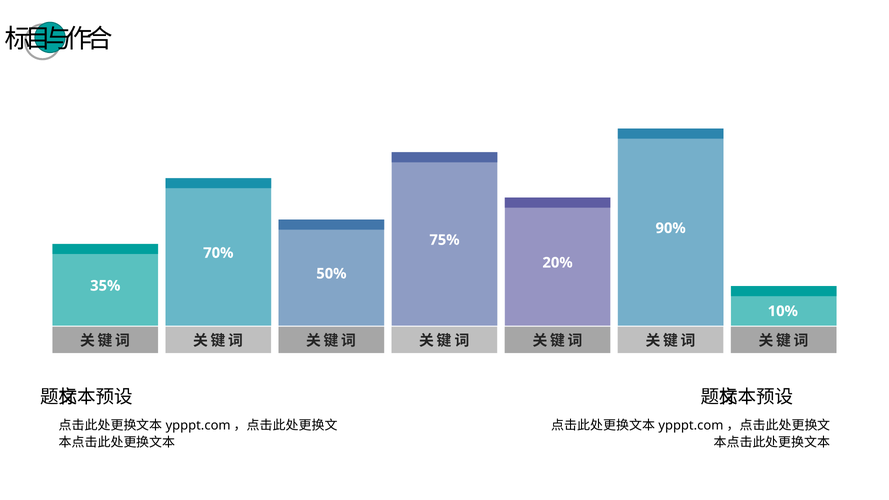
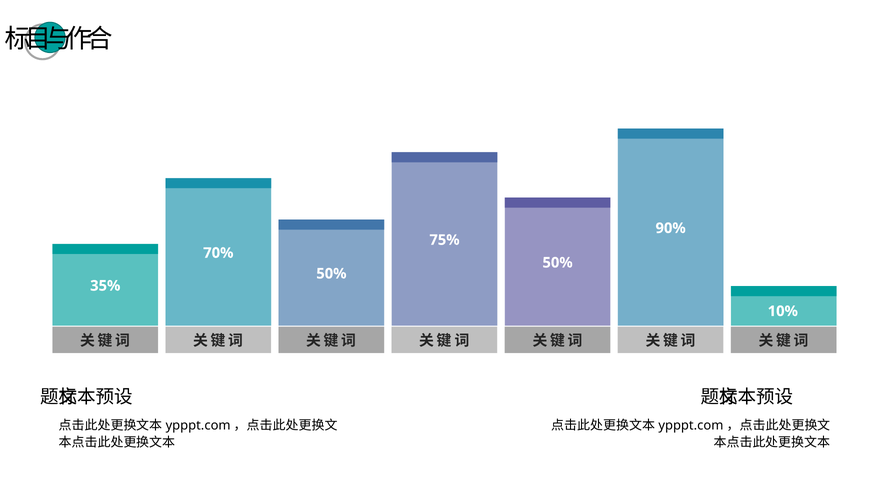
20% at (558, 263): 20% -> 50%
